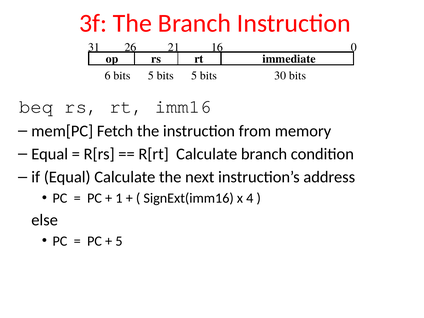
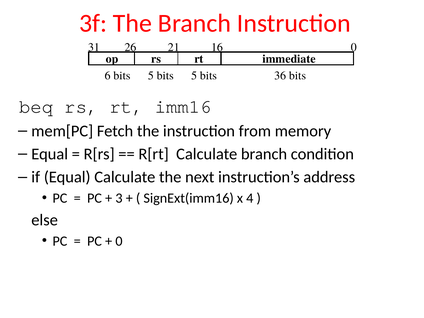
30: 30 -> 36
1: 1 -> 3
5 at (119, 241): 5 -> 0
